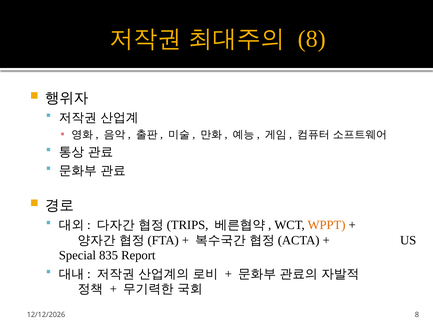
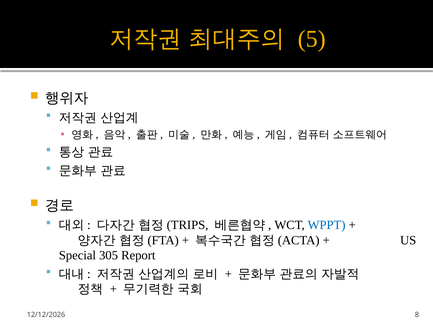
8 at (312, 39): 8 -> 5
WPPT colour: orange -> blue
835: 835 -> 305
